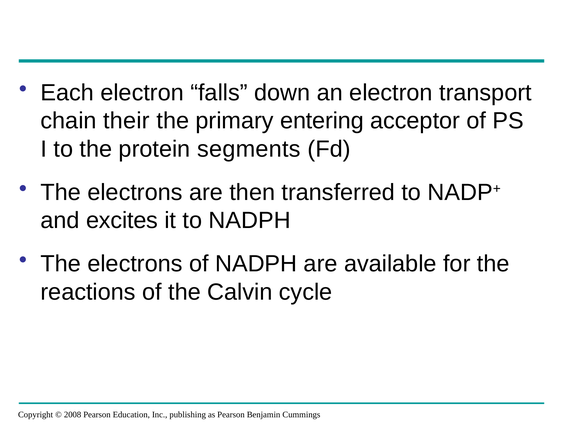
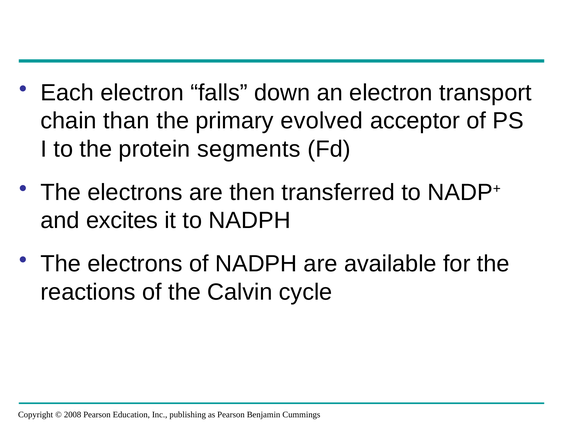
their: their -> than
entering: entering -> evolved
